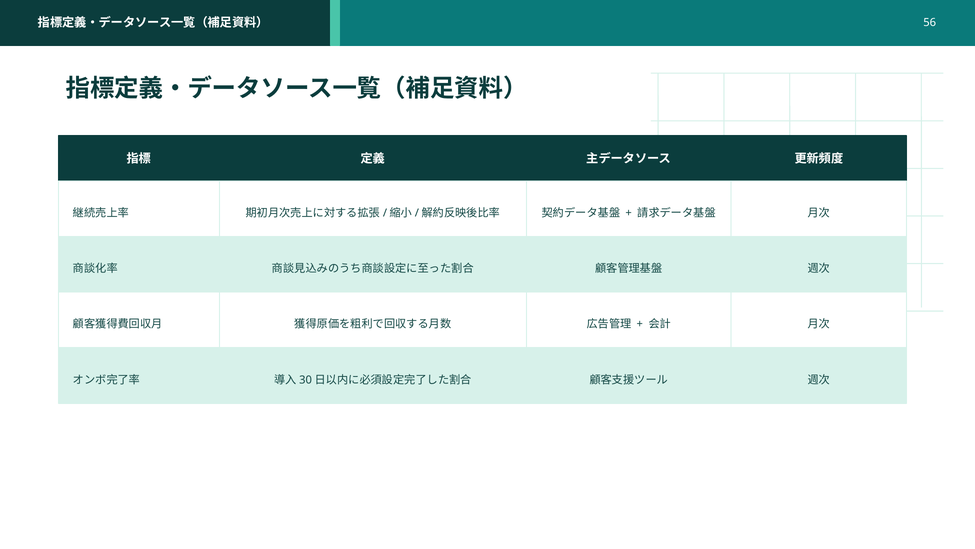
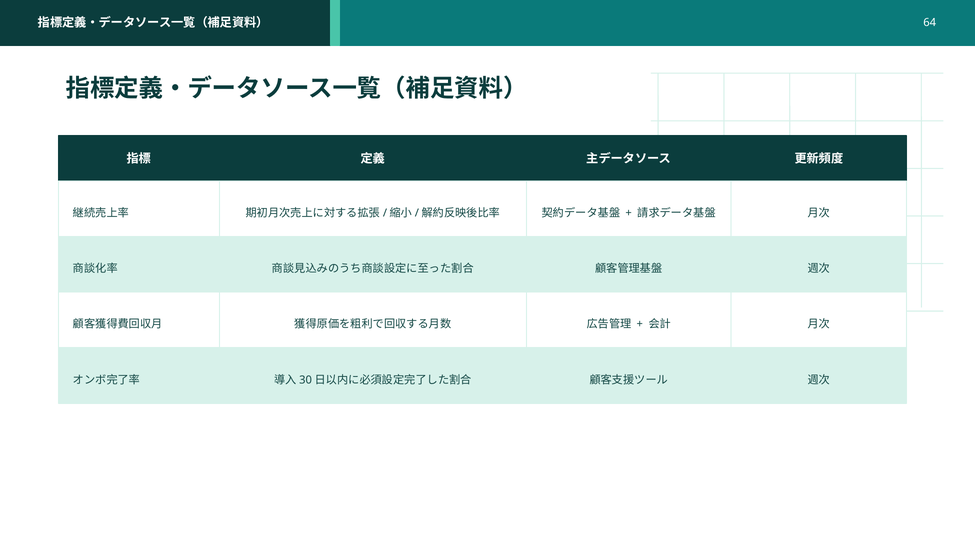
56: 56 -> 64
